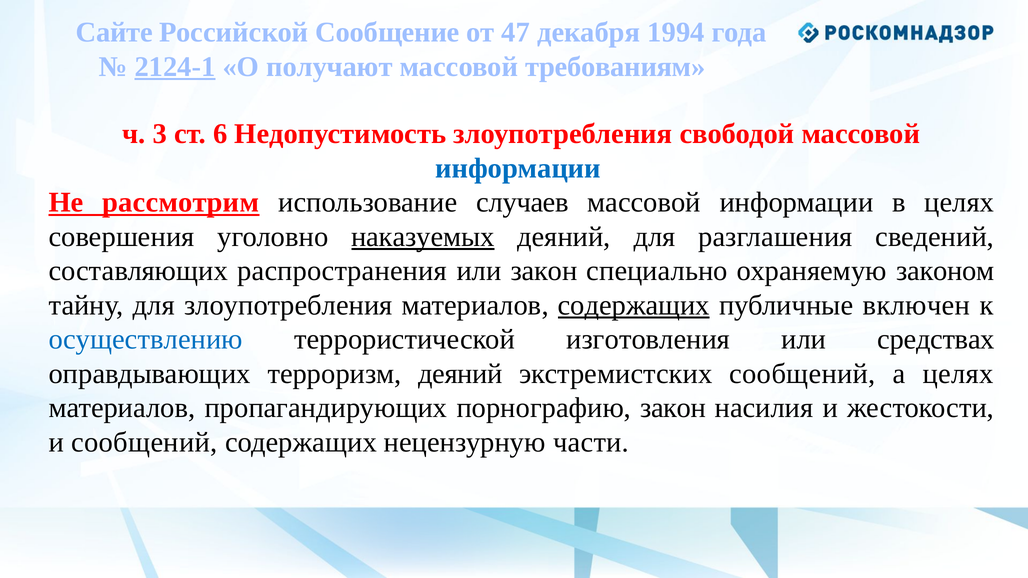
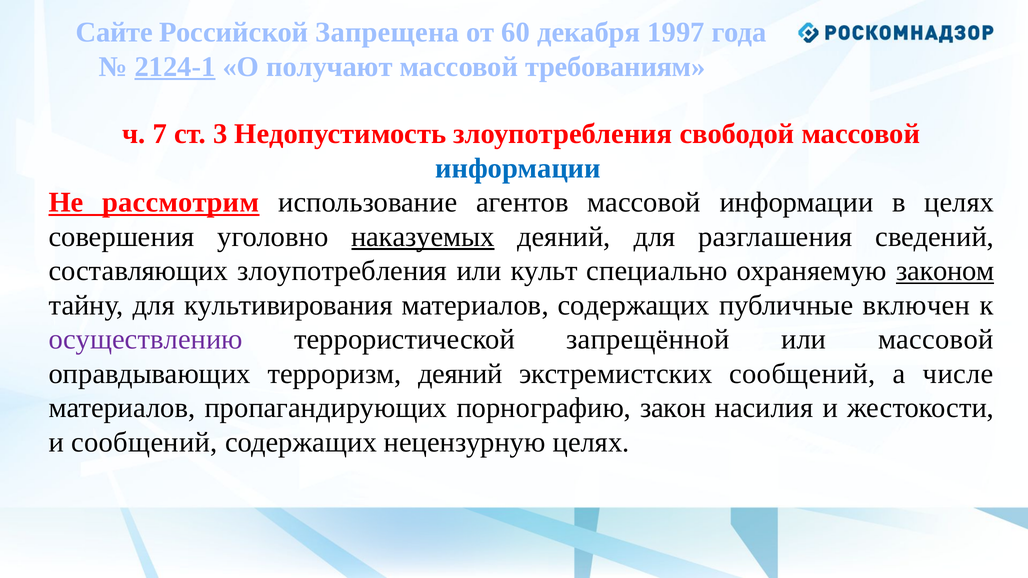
Сообщение: Сообщение -> Запрещена
47: 47 -> 60
1994: 1994 -> 1997
3: 3 -> 7
6: 6 -> 3
случаев: случаев -> агентов
составляющих распространения: распространения -> злоупотребления
или закон: закон -> культ
законом underline: none -> present
для злоупотребления: злоупотребления -> культивирования
содержащих at (634, 305) underline: present -> none
осуществлению colour: blue -> purple
изготовления: изготовления -> запрещённой
или средствах: средствах -> массовой
а целях: целях -> числе
нецензурную части: части -> целях
